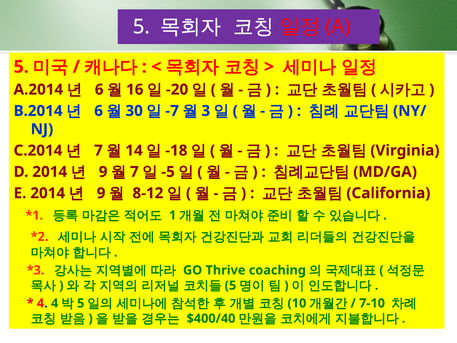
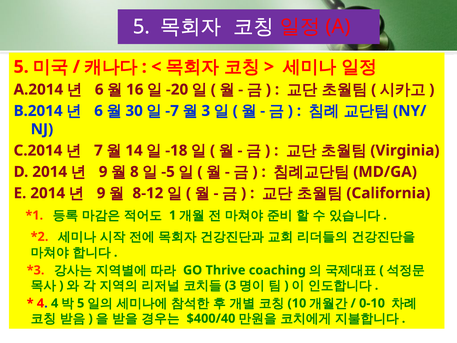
7 at (134, 172): 7 -> 8
5 at (230, 285): 5 -> 3
7-10: 7-10 -> 0-10
